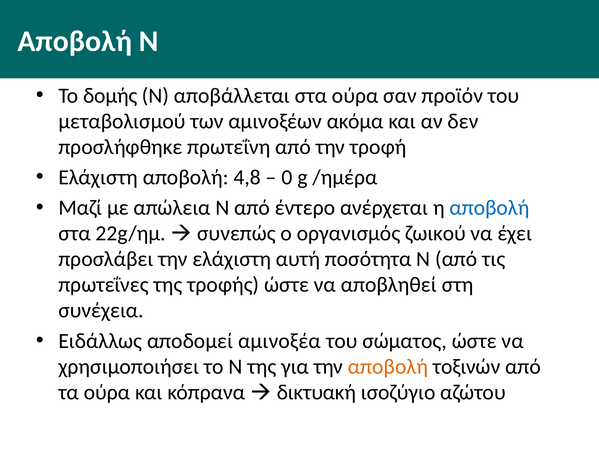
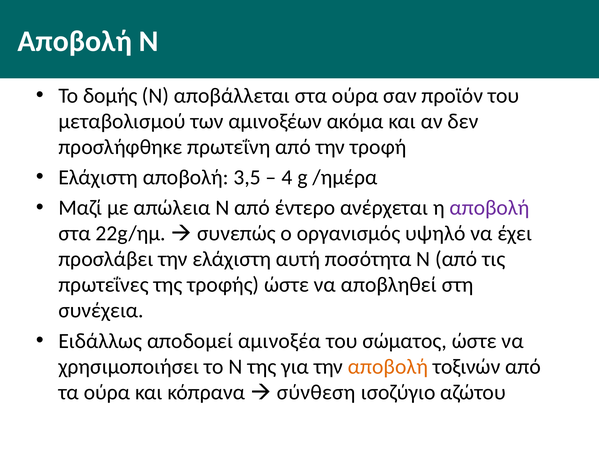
4,8: 4,8 -> 3,5
0: 0 -> 4
αποβολή at (490, 208) colour: blue -> purple
ζωικού: ζωικού -> υψηλό
δικτυακή: δικτυακή -> σύνθεση
